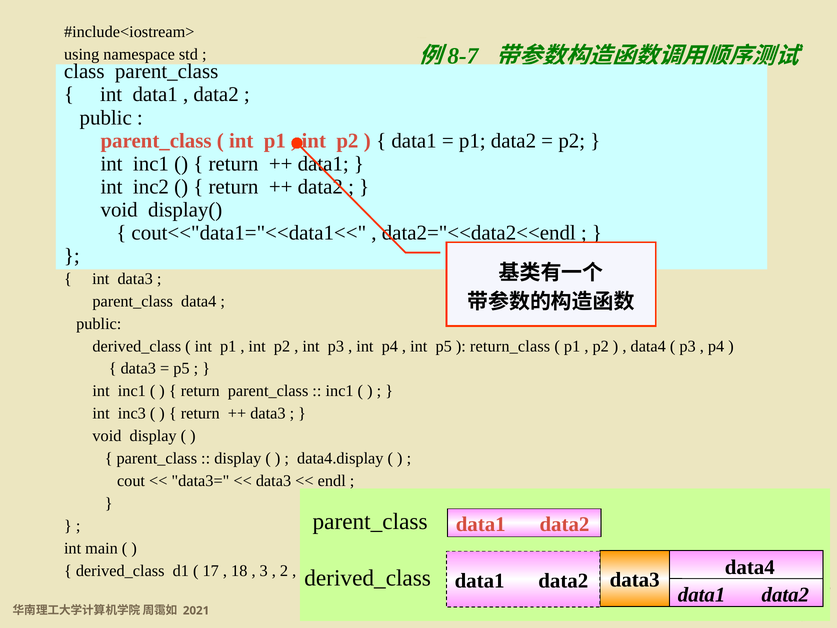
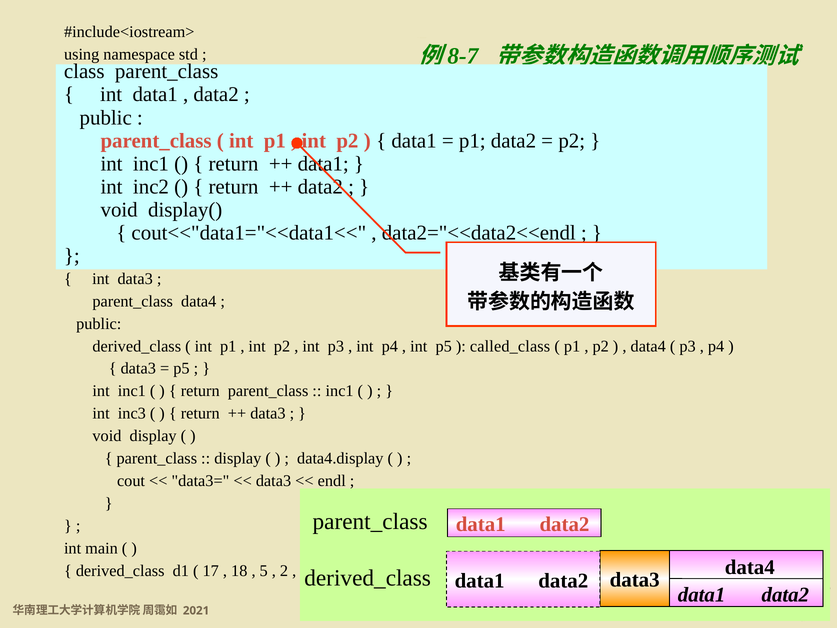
return_class: return_class -> called_class
3: 3 -> 5
